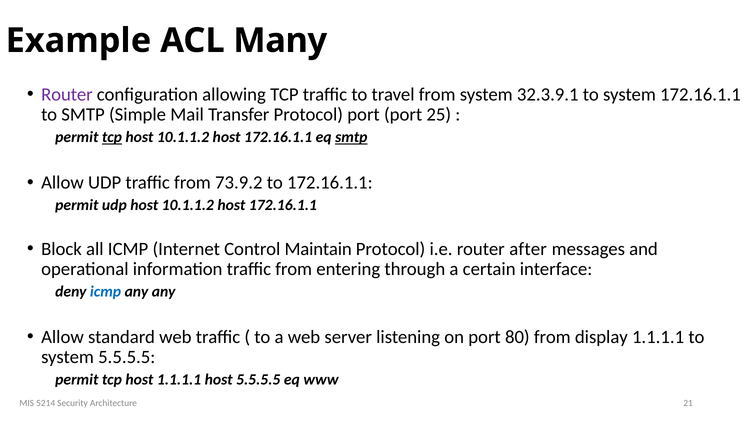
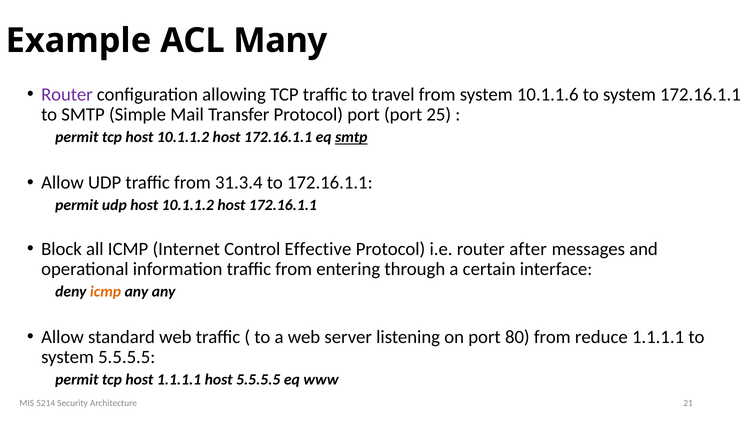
32.3.9.1: 32.3.9.1 -> 10.1.1.6
tcp at (112, 137) underline: present -> none
73.9.2: 73.9.2 -> 31.3.4
Maintain: Maintain -> Effective
icmp at (106, 291) colour: blue -> orange
display: display -> reduce
